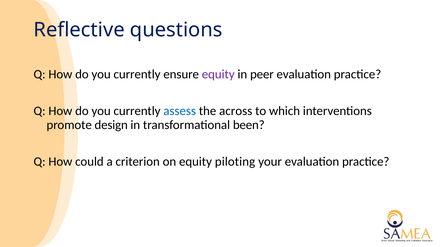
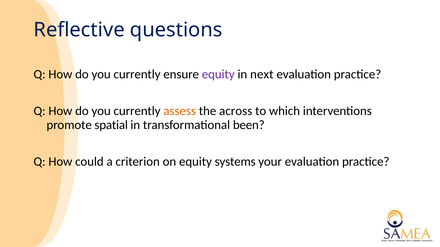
peer: peer -> next
assess colour: blue -> orange
design: design -> spatial
piloting: piloting -> systems
